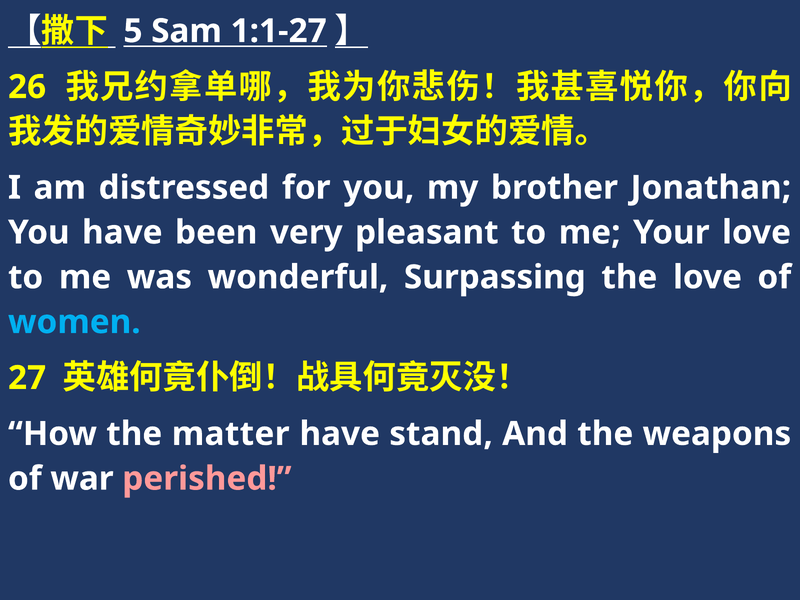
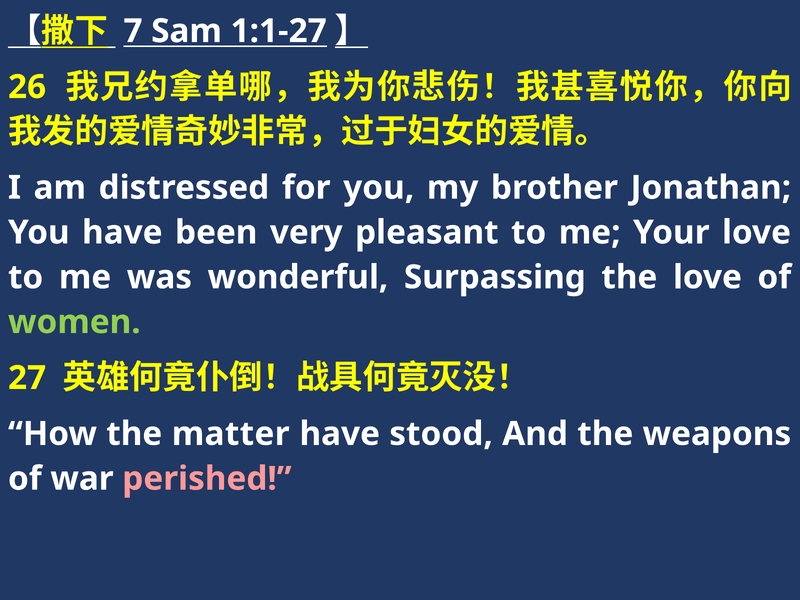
5: 5 -> 7
women colour: light blue -> light green
stand: stand -> stood
